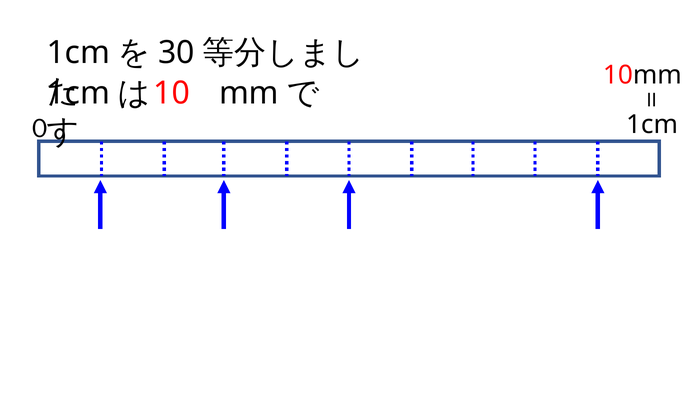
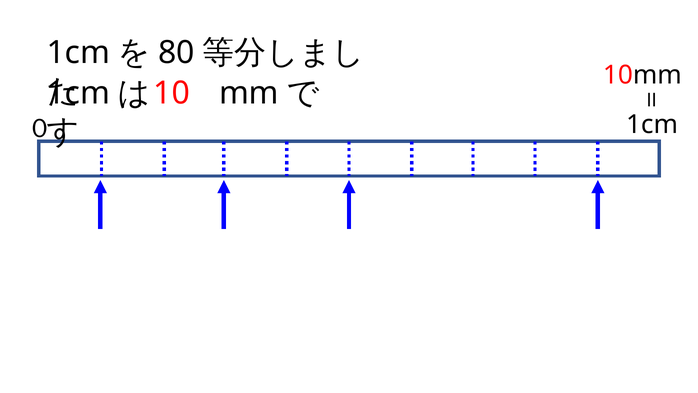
30: 30 -> 80
